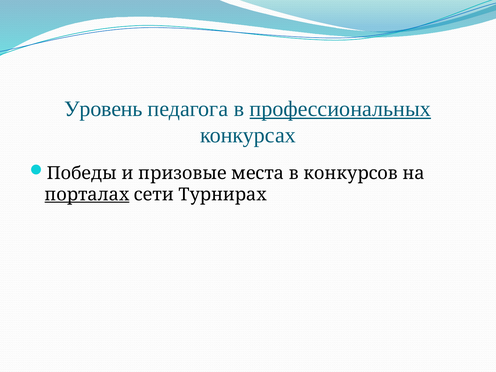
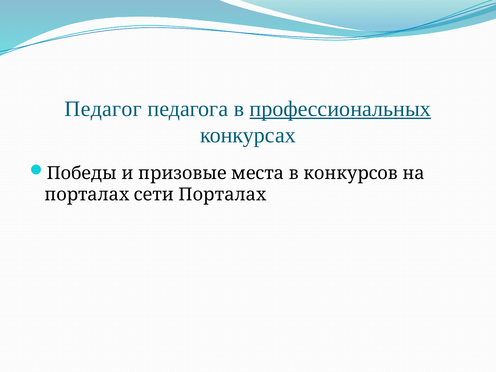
Уровень: Уровень -> Педагог
порталах at (87, 195) underline: present -> none
сети Турнирах: Турнирах -> Порталах
